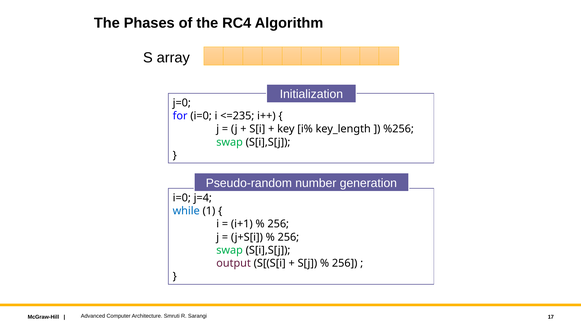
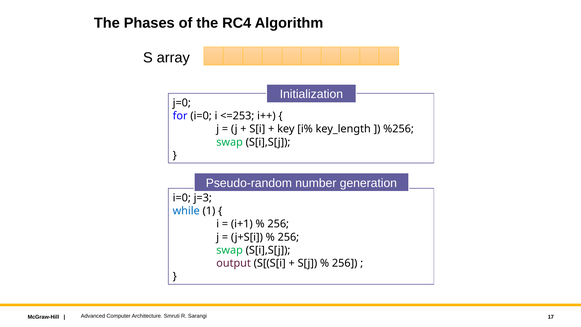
<=235: <=235 -> <=253
j=4: j=4 -> j=3
